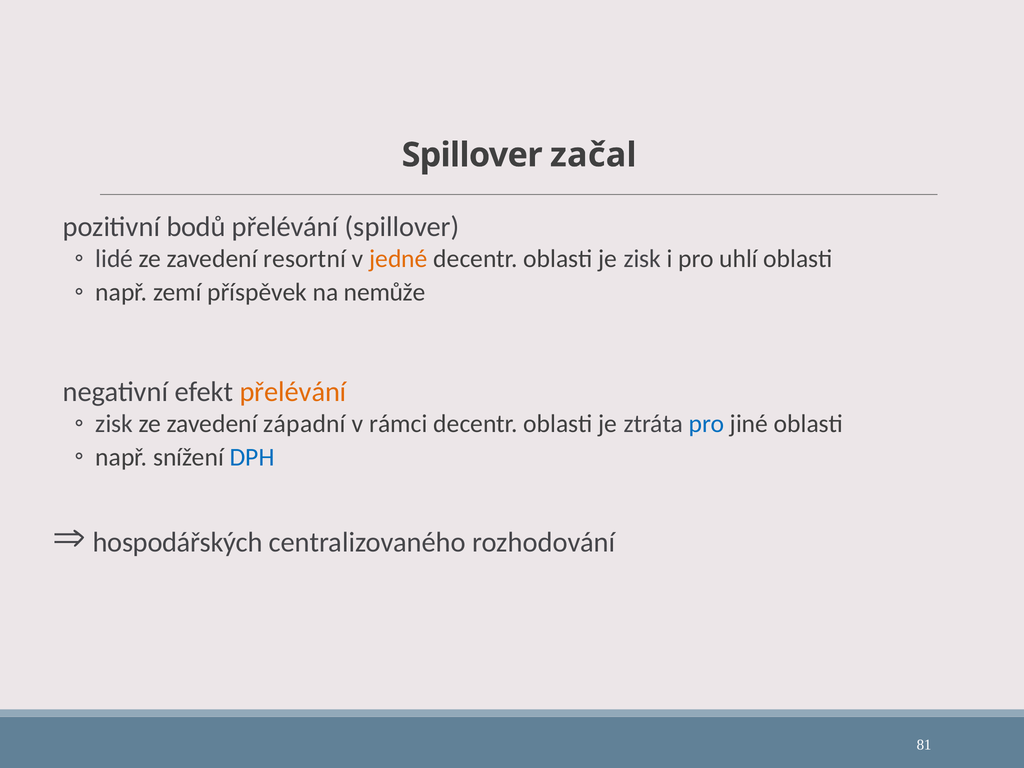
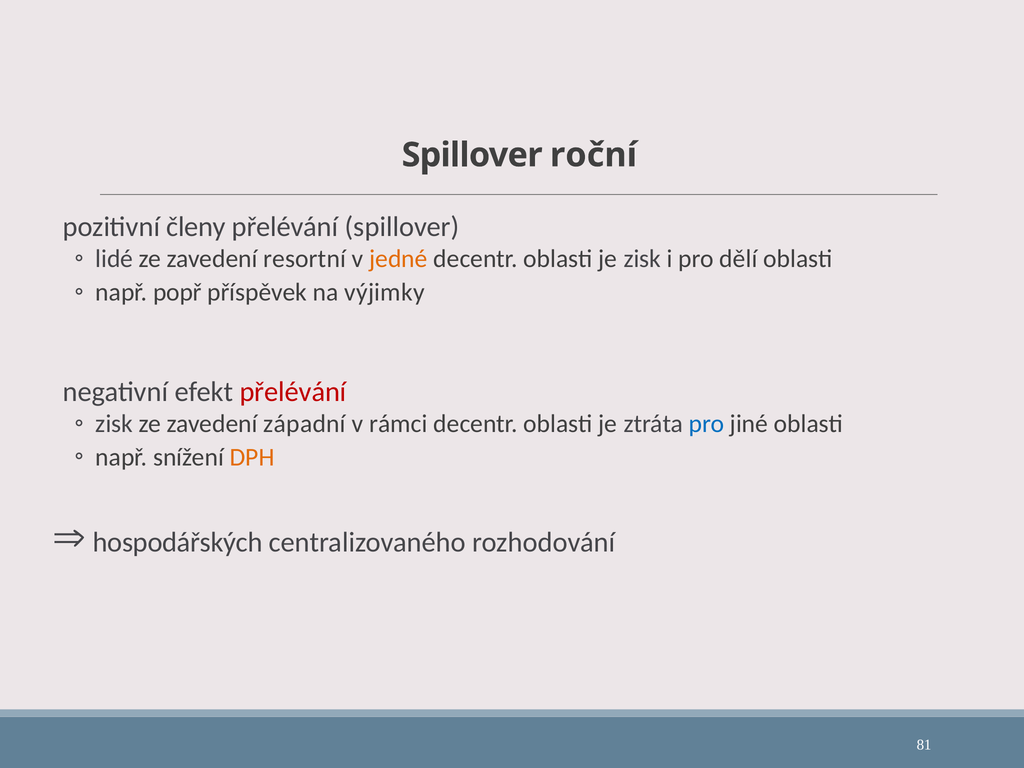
začal: začal -> roční
bodů: bodů -> členy
uhlí: uhlí -> dělí
zemí: zemí -> popř
nemůže: nemůže -> výjimky
přelévání at (293, 392) colour: orange -> red
DPH colour: blue -> orange
